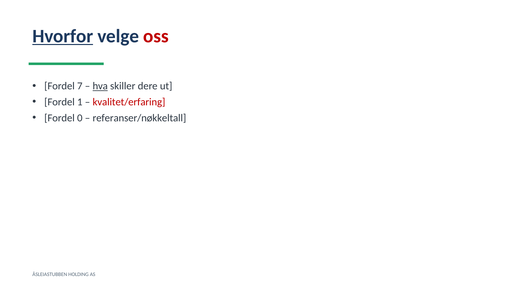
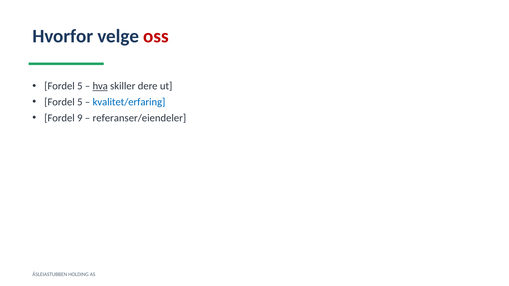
Hvorfor underline: present -> none
7 at (80, 86): 7 -> 5
1 at (80, 102): 1 -> 5
kvalitet/erfaring colour: red -> blue
0: 0 -> 9
referanser/nøkkeltall: referanser/nøkkeltall -> referanser/eiendeler
